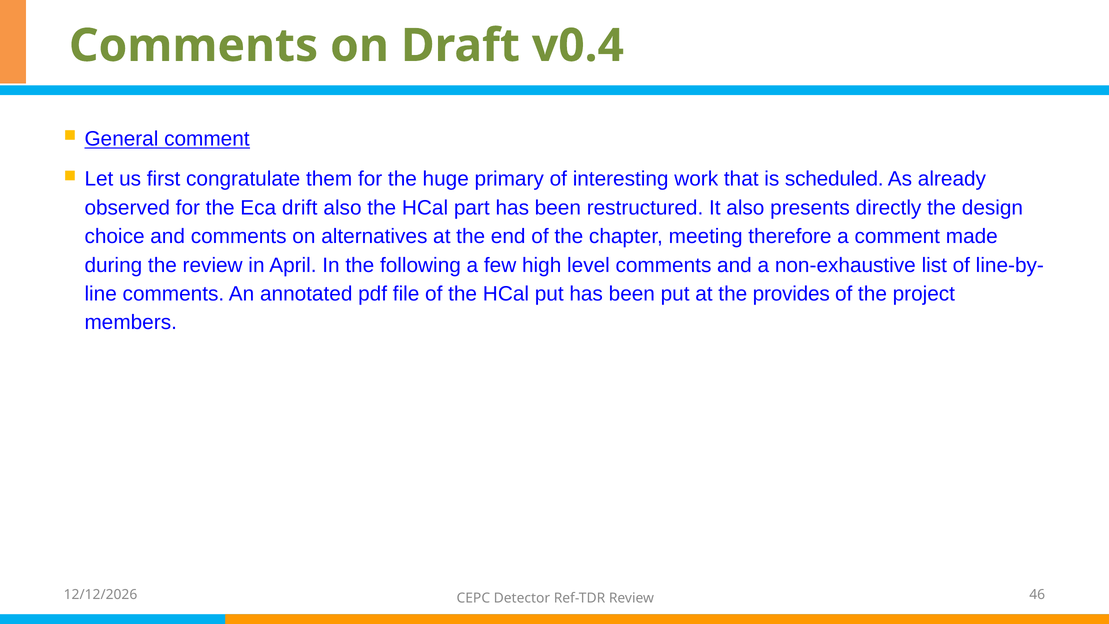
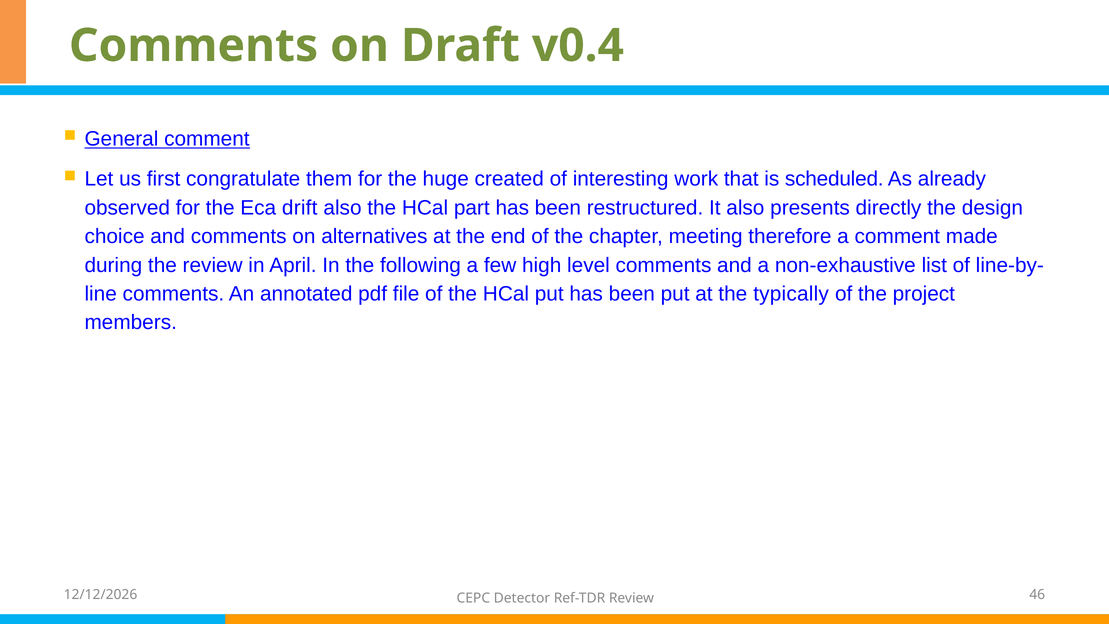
primary: primary -> created
provides: provides -> typically
